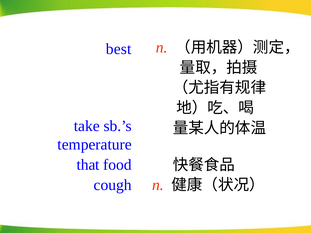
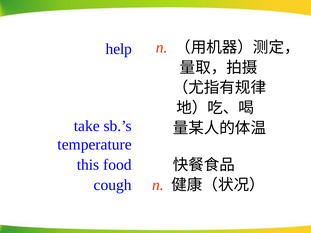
best: best -> help
that: that -> this
